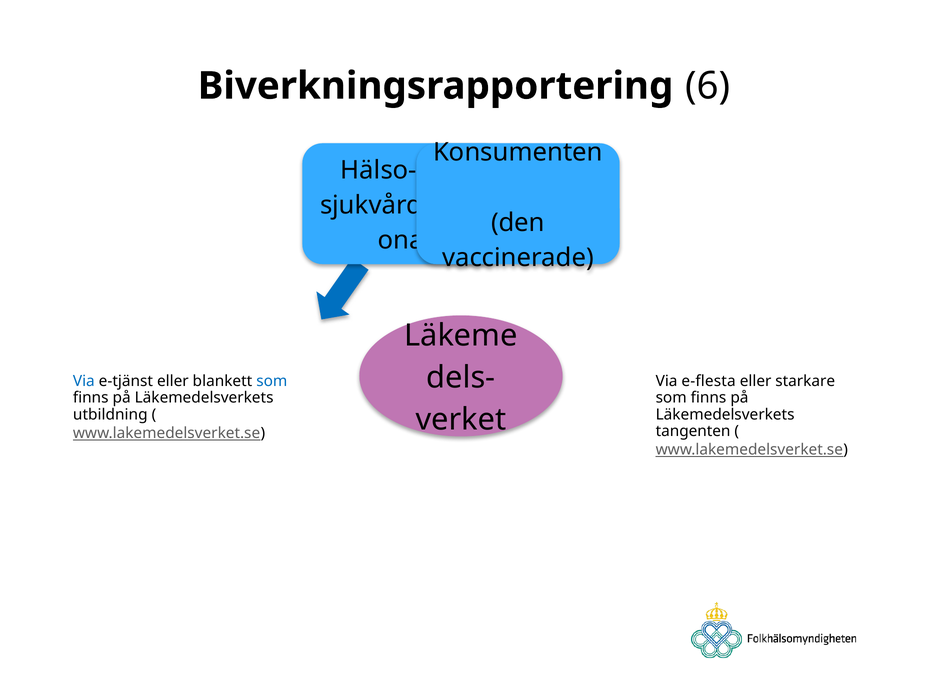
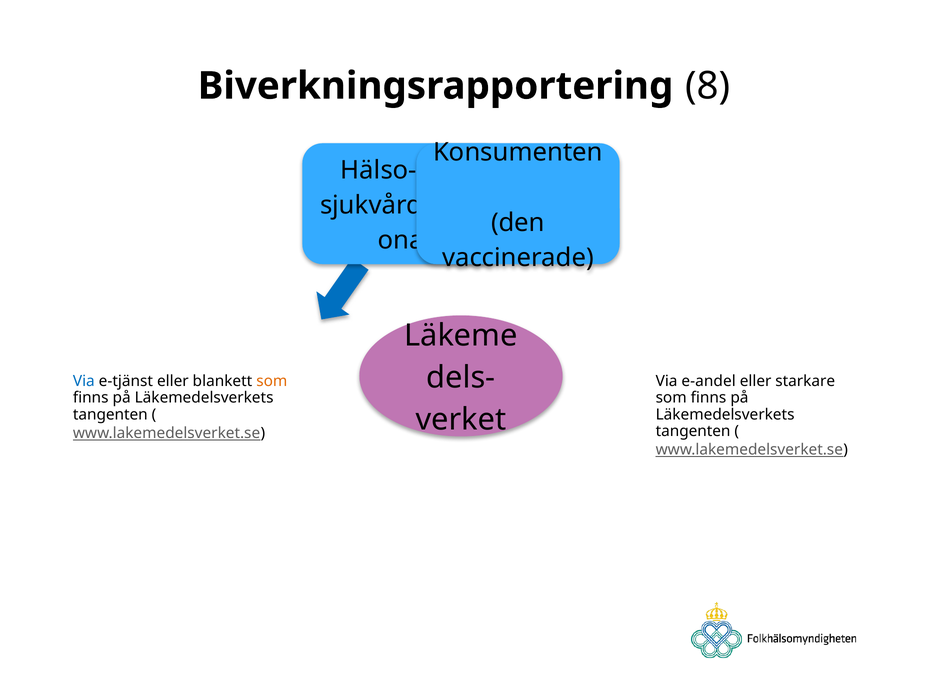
6: 6 -> 8
som at (272, 381) colour: blue -> orange
e-flesta: e-flesta -> e-andel
utbildning at (110, 414): utbildning -> tangenten
